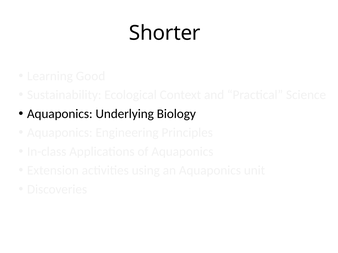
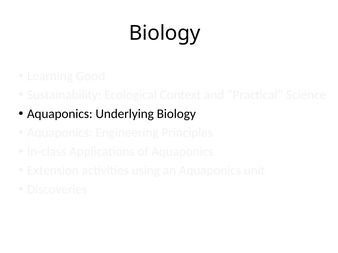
Shorter at (165, 33): Shorter -> Biology
